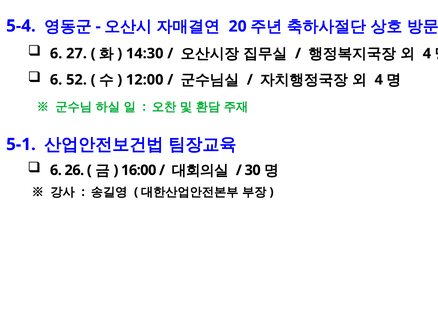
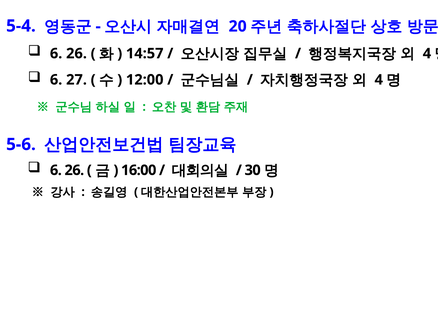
27 at (77, 54): 27 -> 26
14:30: 14:30 -> 14:57
52: 52 -> 27
5-1: 5-1 -> 5-6
